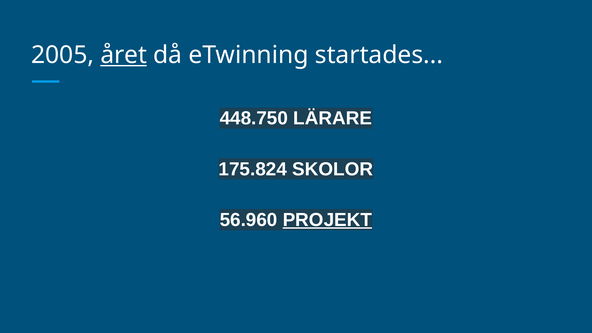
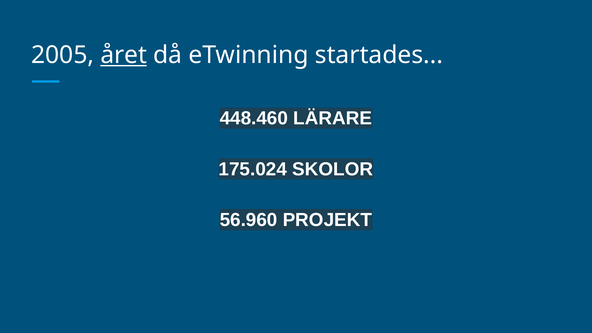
448.750: 448.750 -> 448.460
175.824: 175.824 -> 175.024
PROJEKT underline: present -> none
